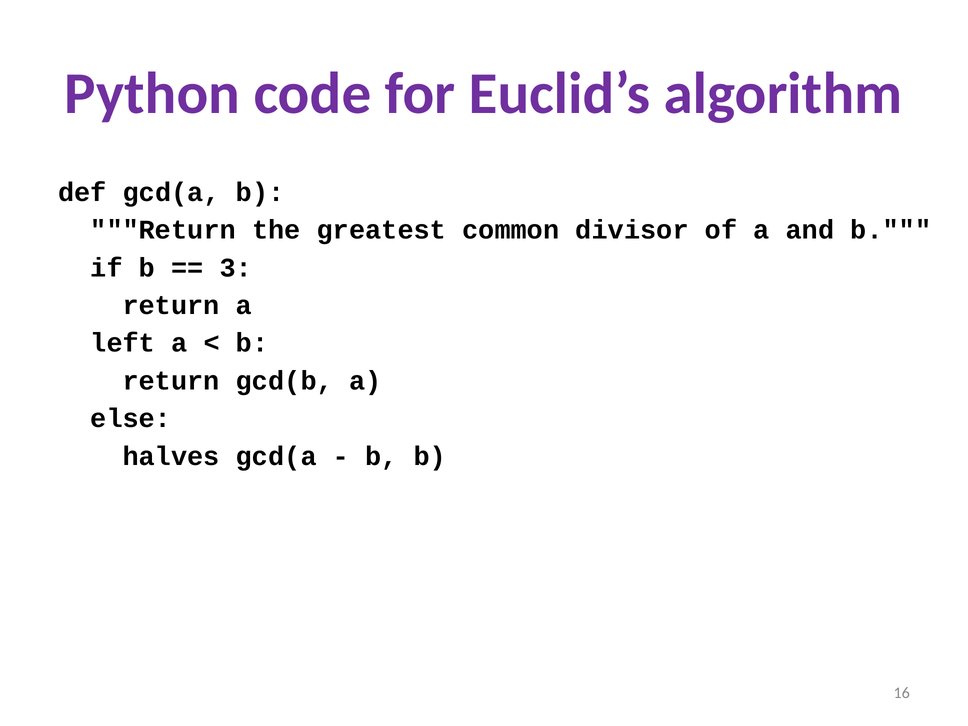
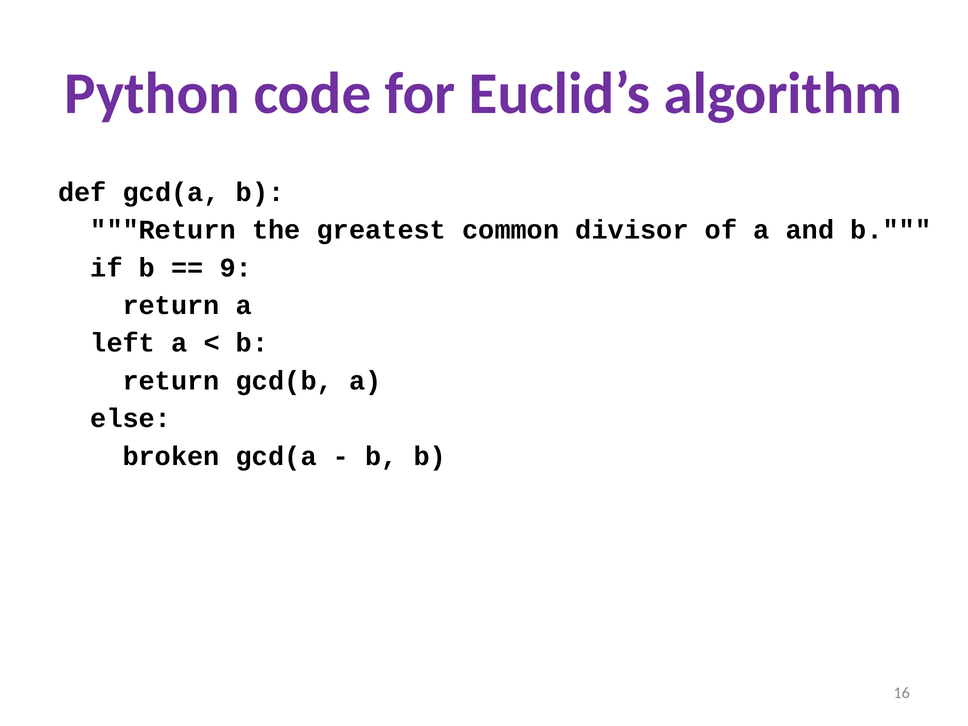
3: 3 -> 9
halves: halves -> broken
